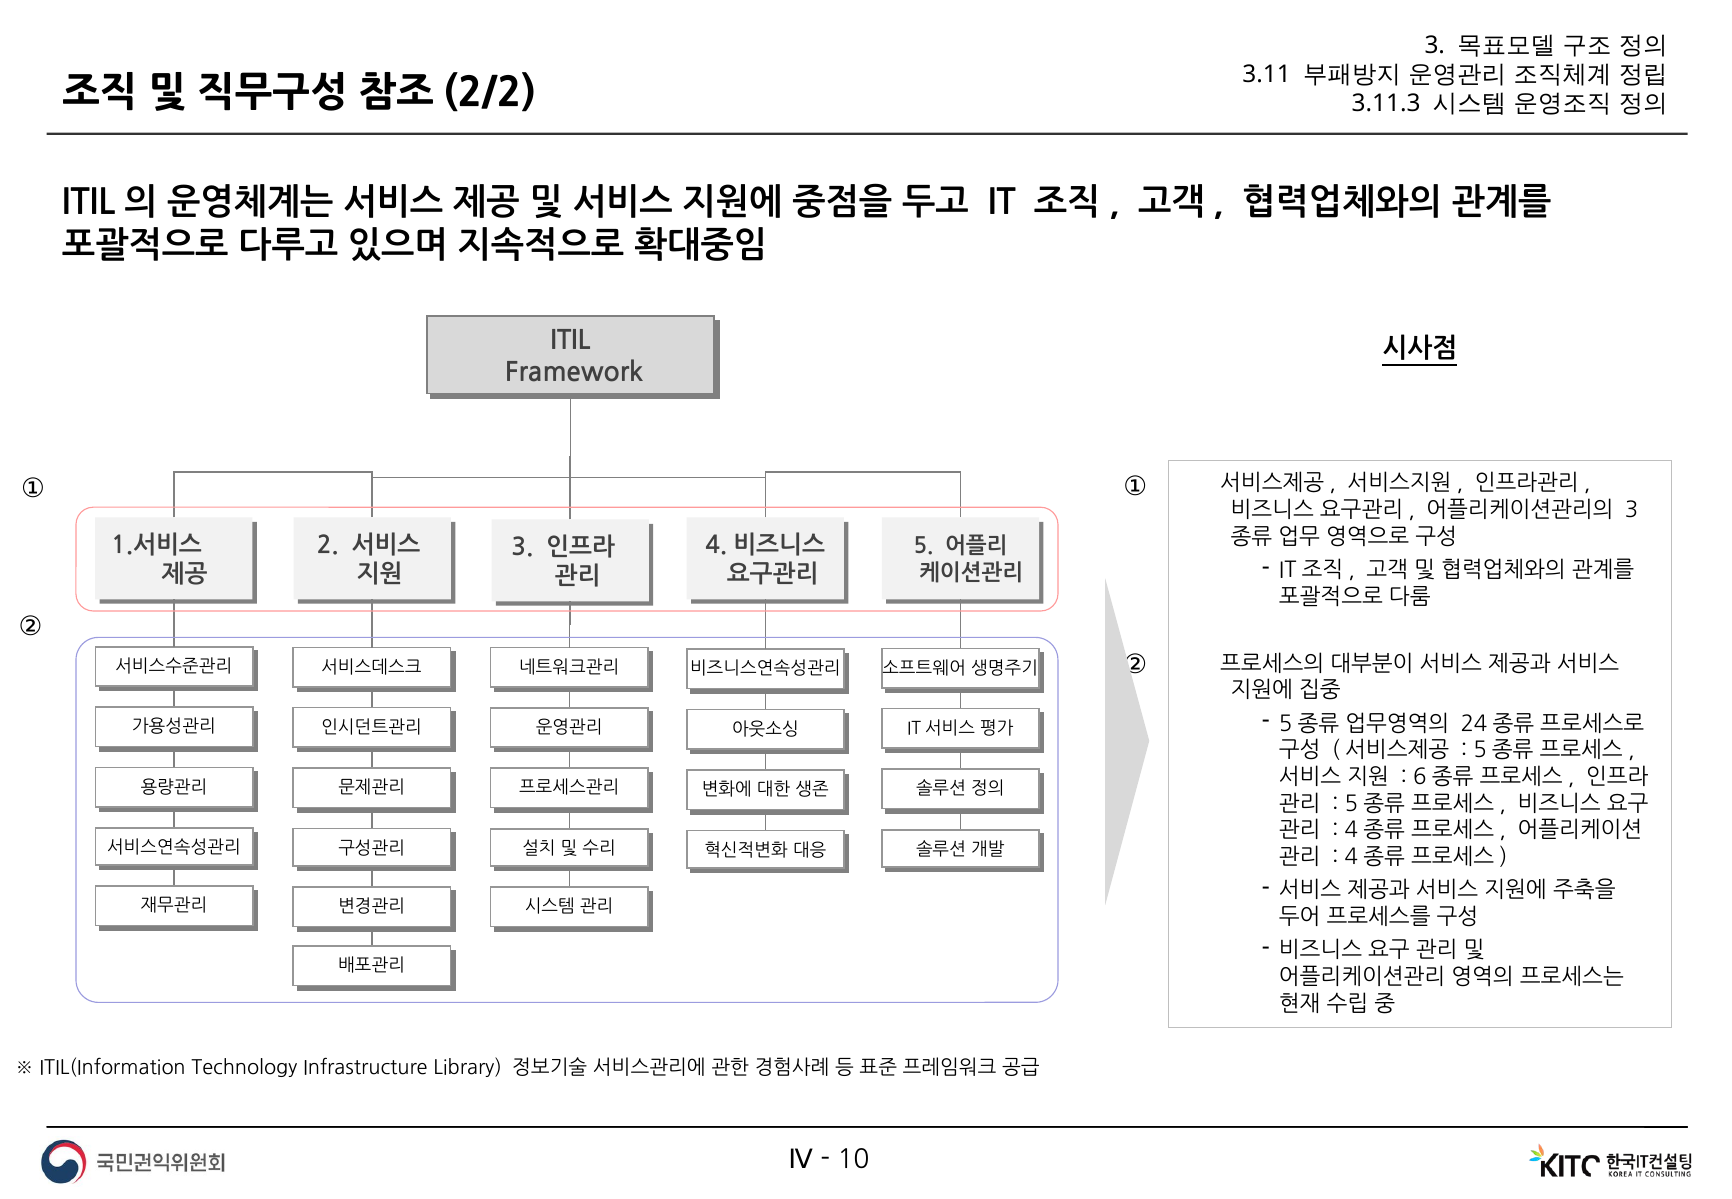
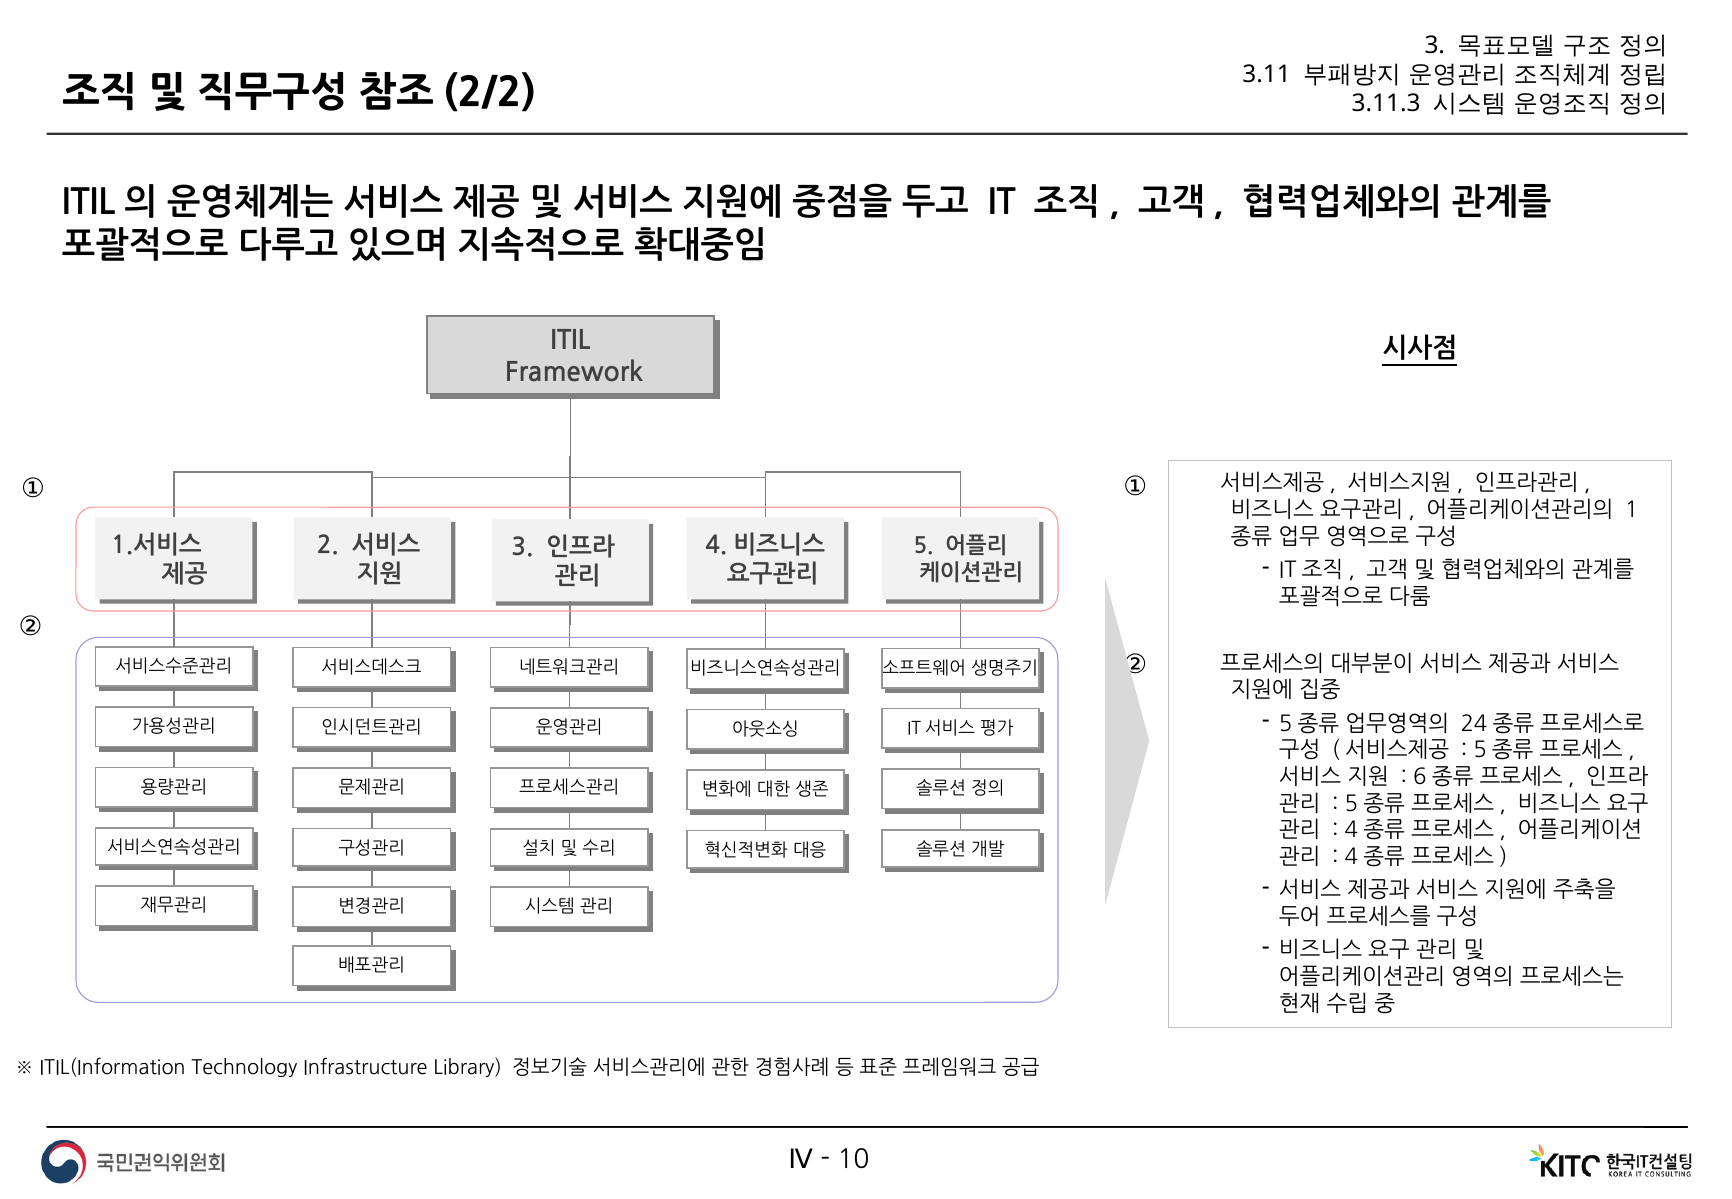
3 at (1632, 510): 3 -> 1
